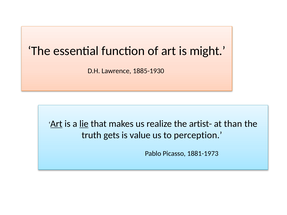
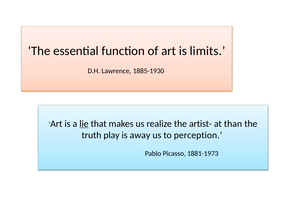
might: might -> limits
Art at (56, 124) underline: present -> none
gets: gets -> play
value: value -> away
